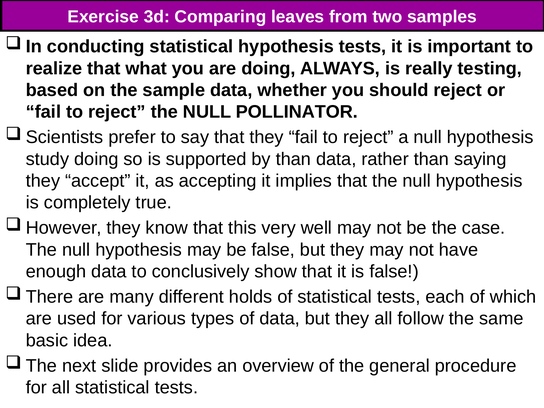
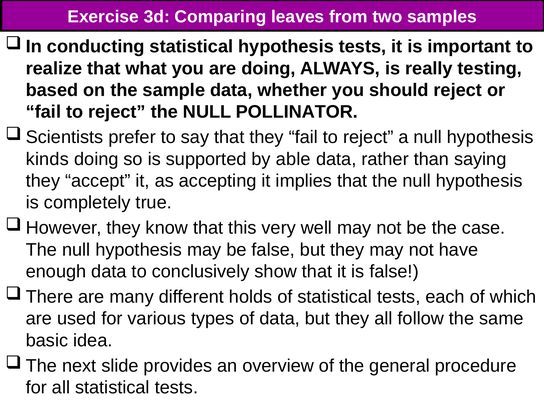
study: study -> kinds
by than: than -> able
